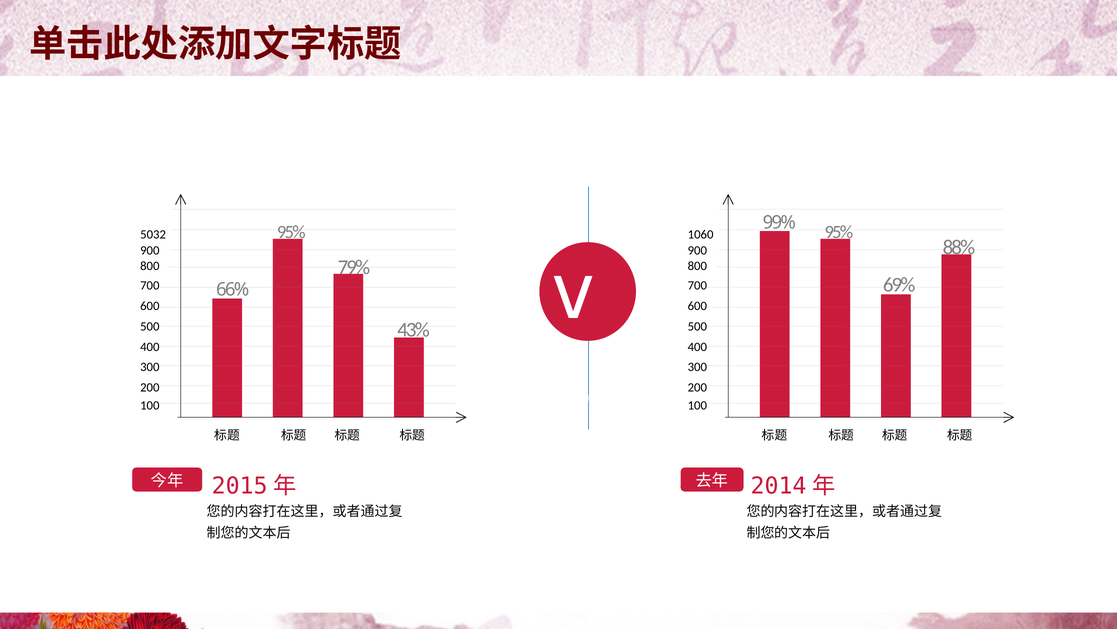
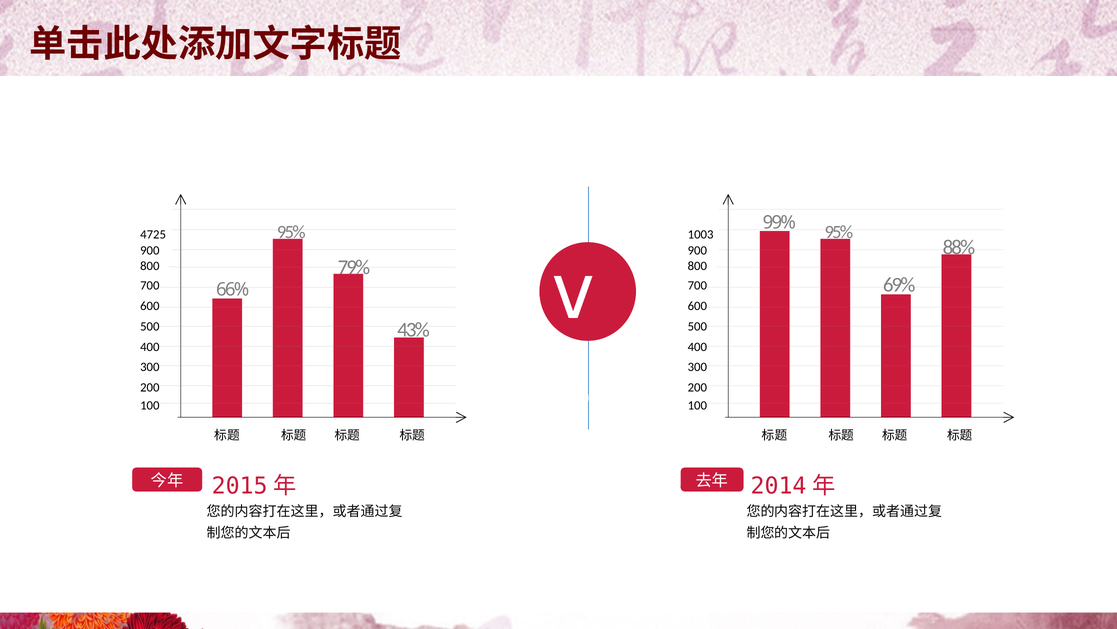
5032: 5032 -> 4725
1060: 1060 -> 1003
